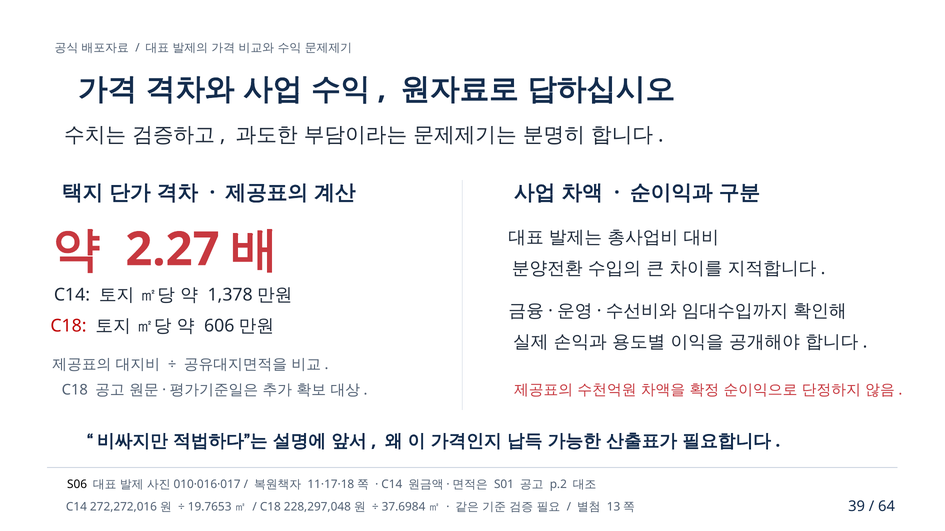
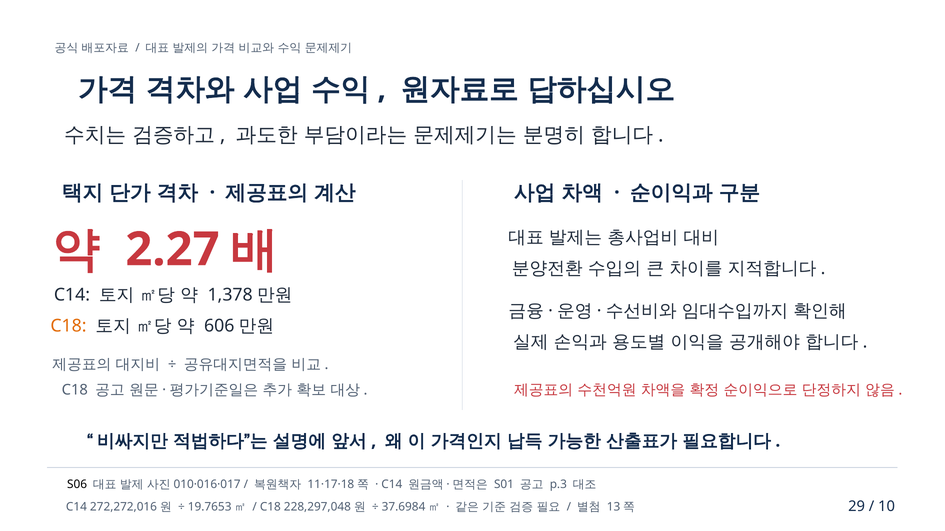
C18 at (69, 326) colour: red -> orange
p.2: p.2 -> p.3
39: 39 -> 29
64: 64 -> 10
